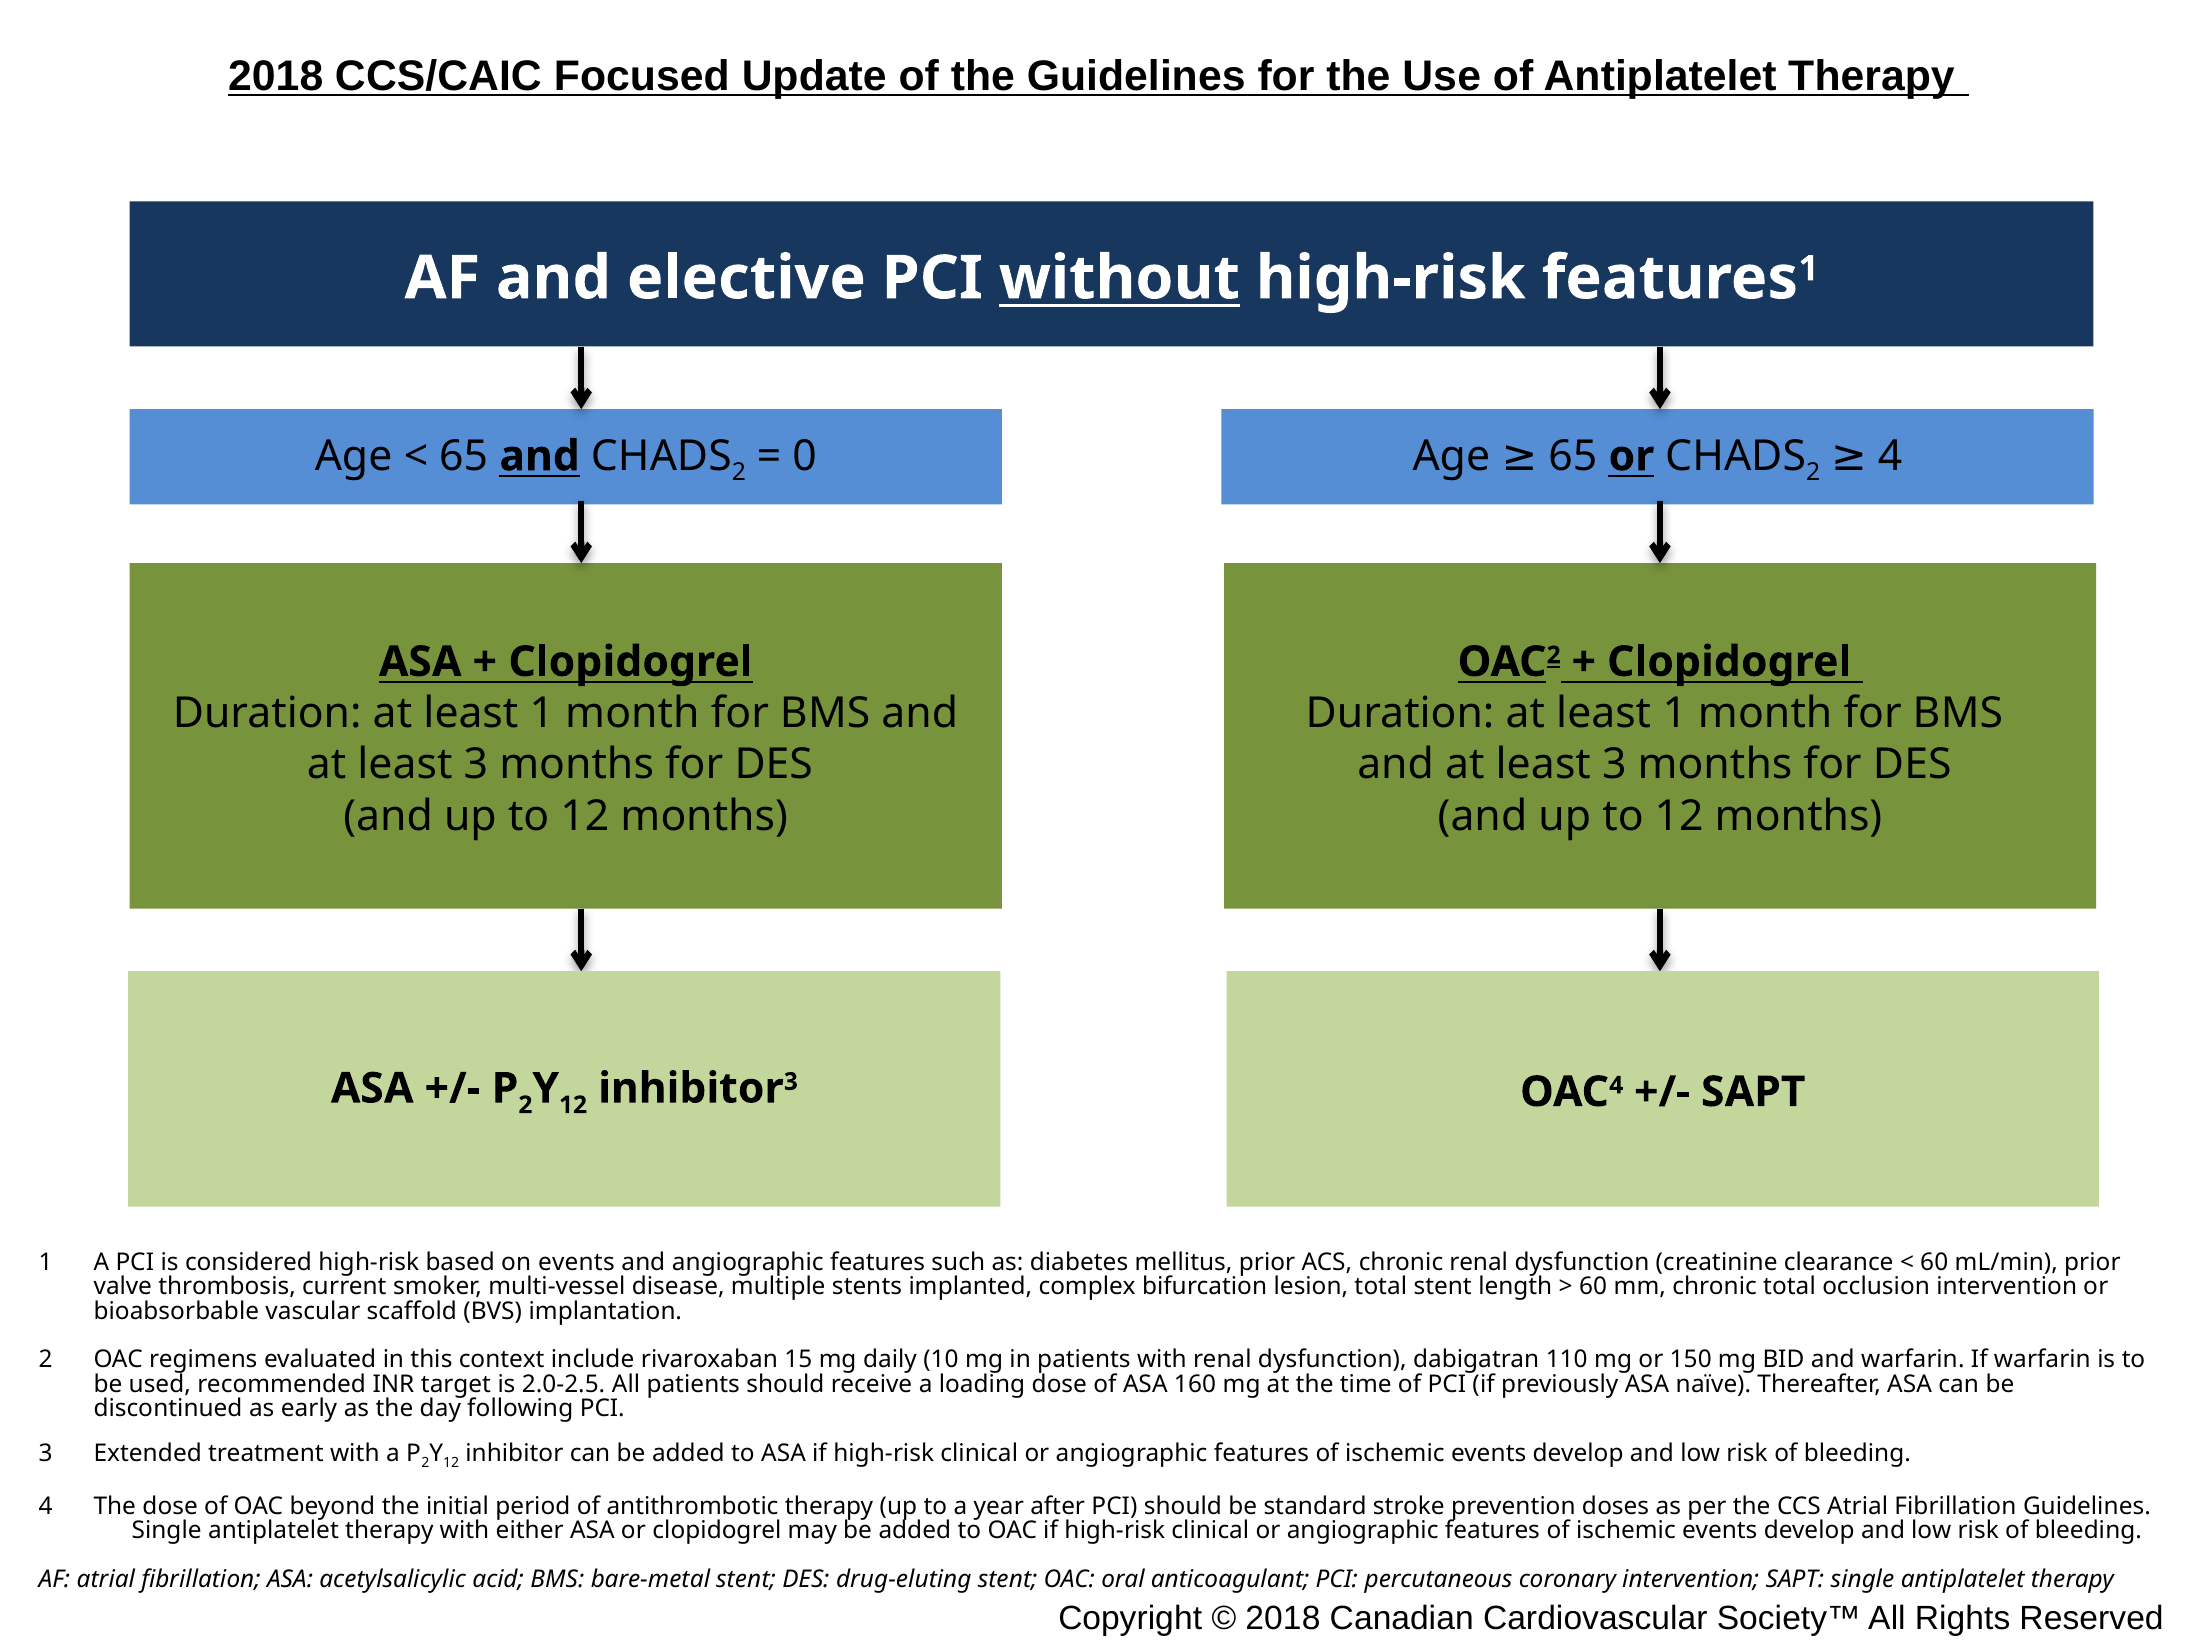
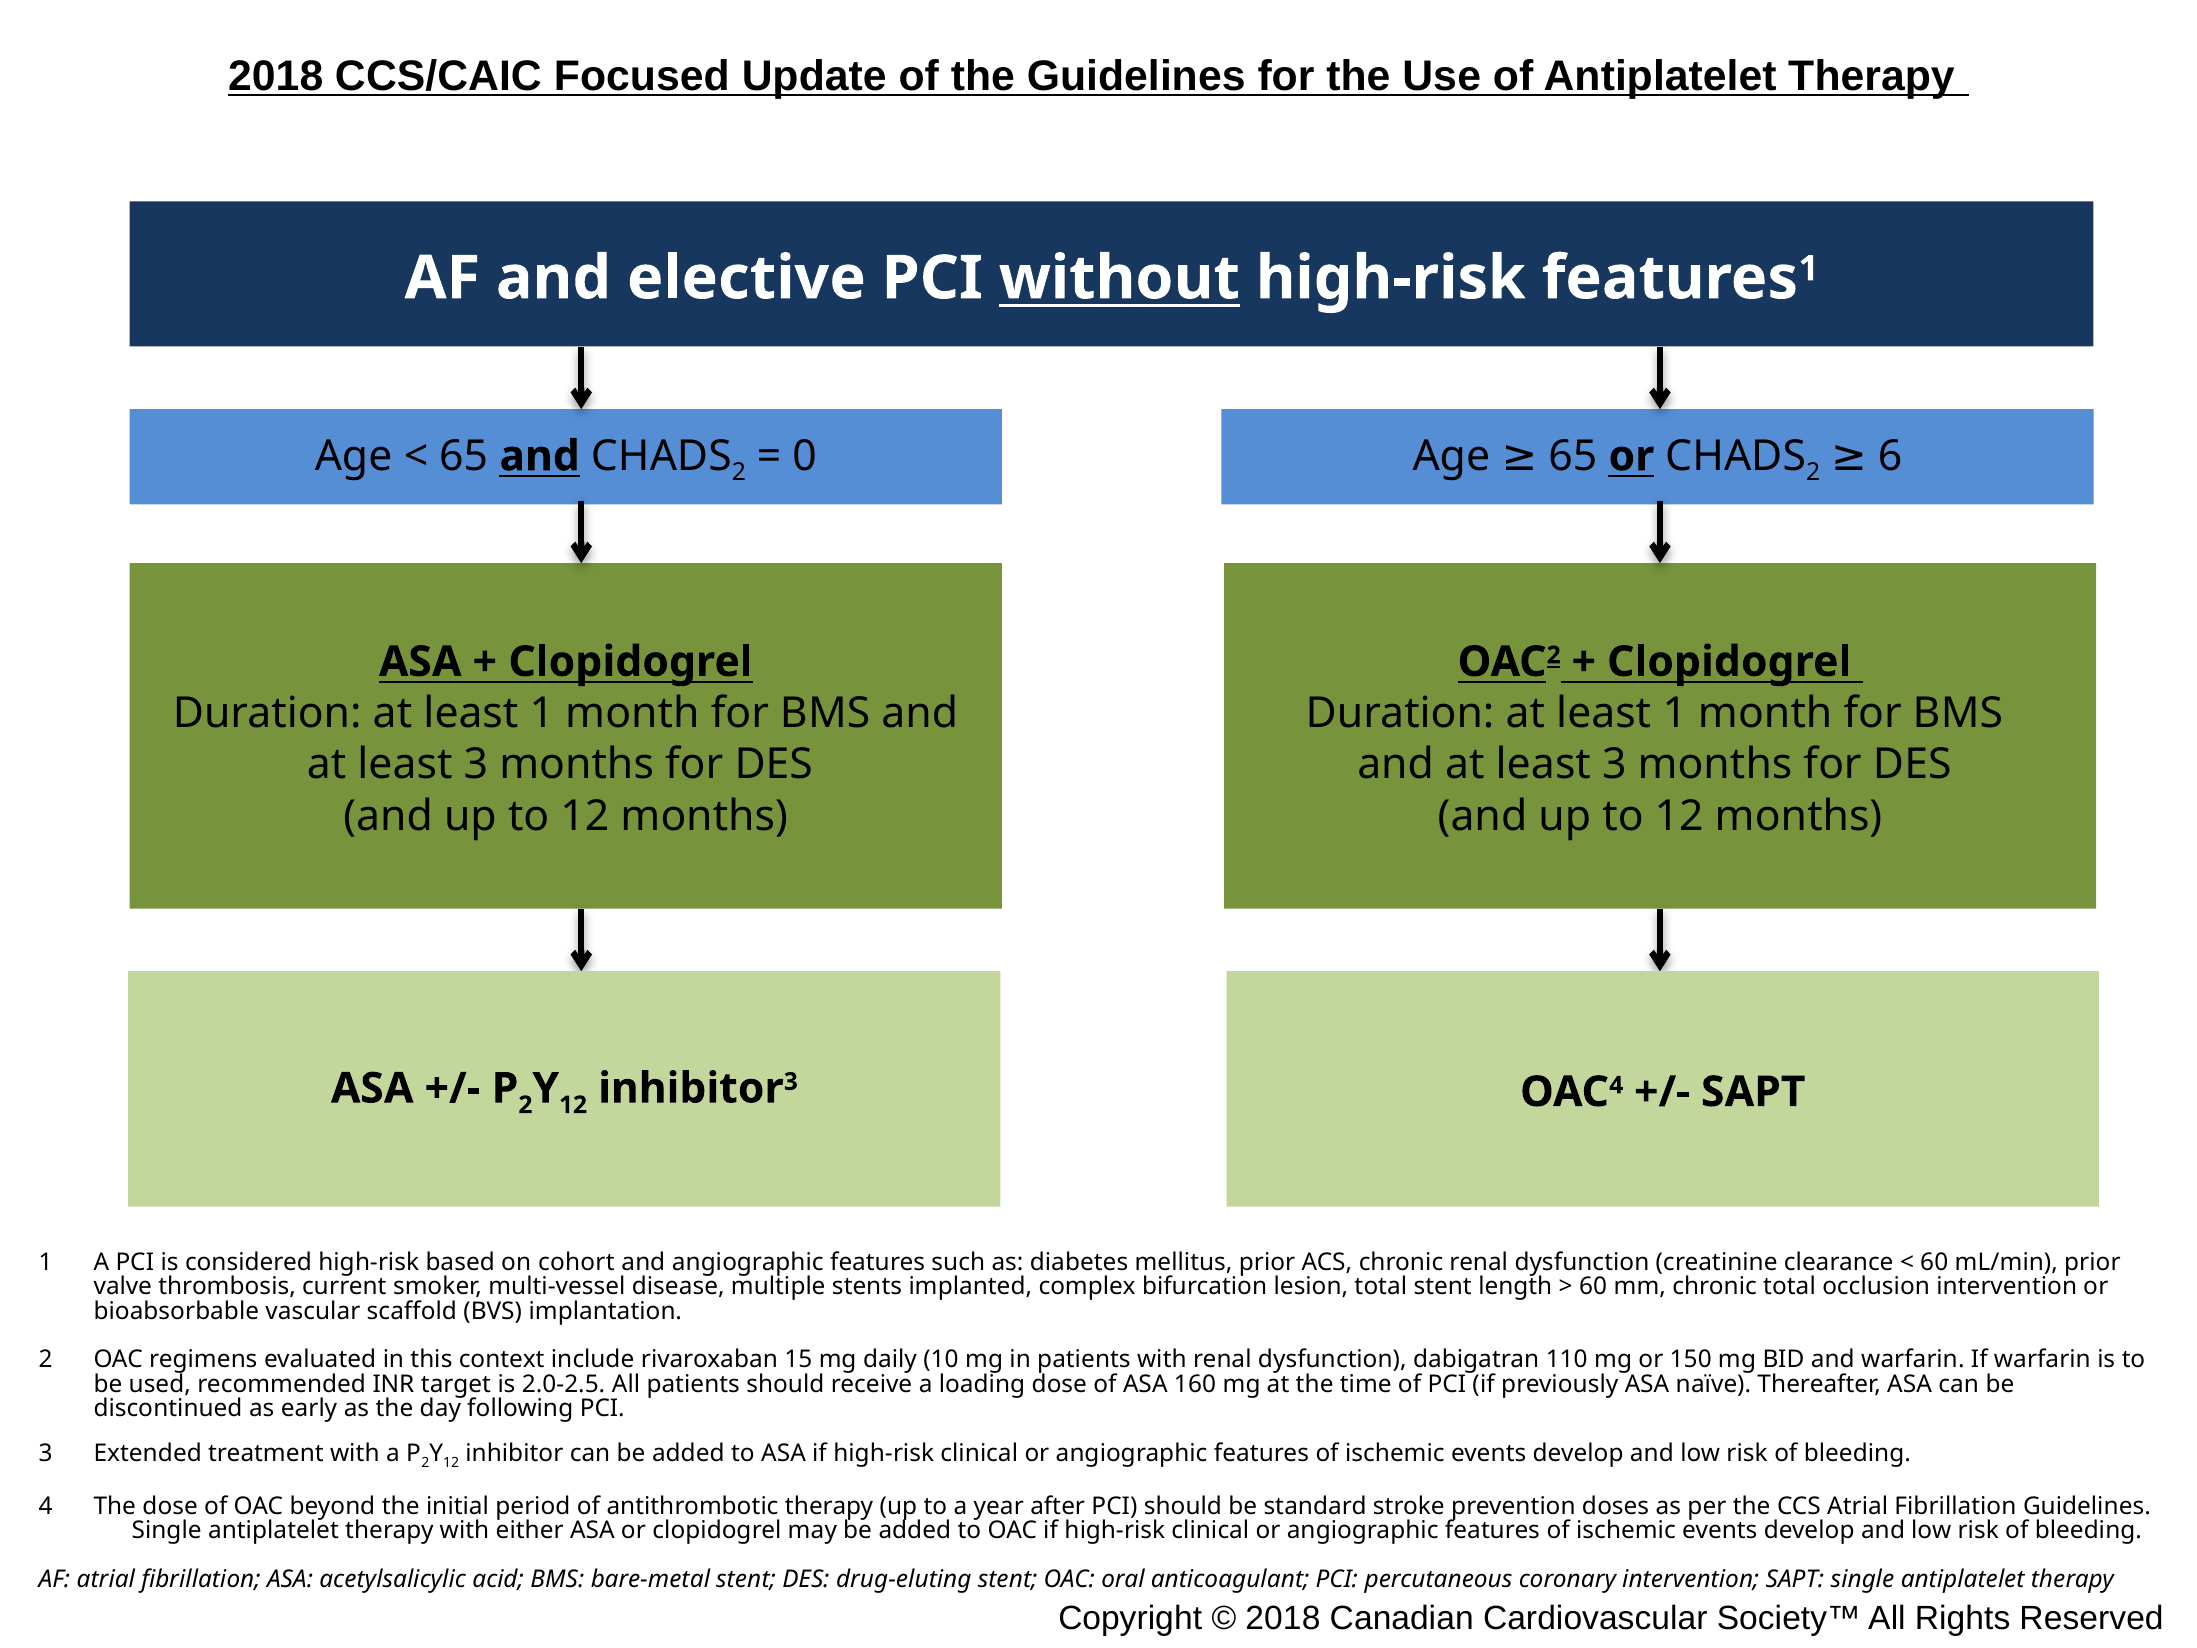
4 at (1890, 456): 4 -> 6
on events: events -> cohort
